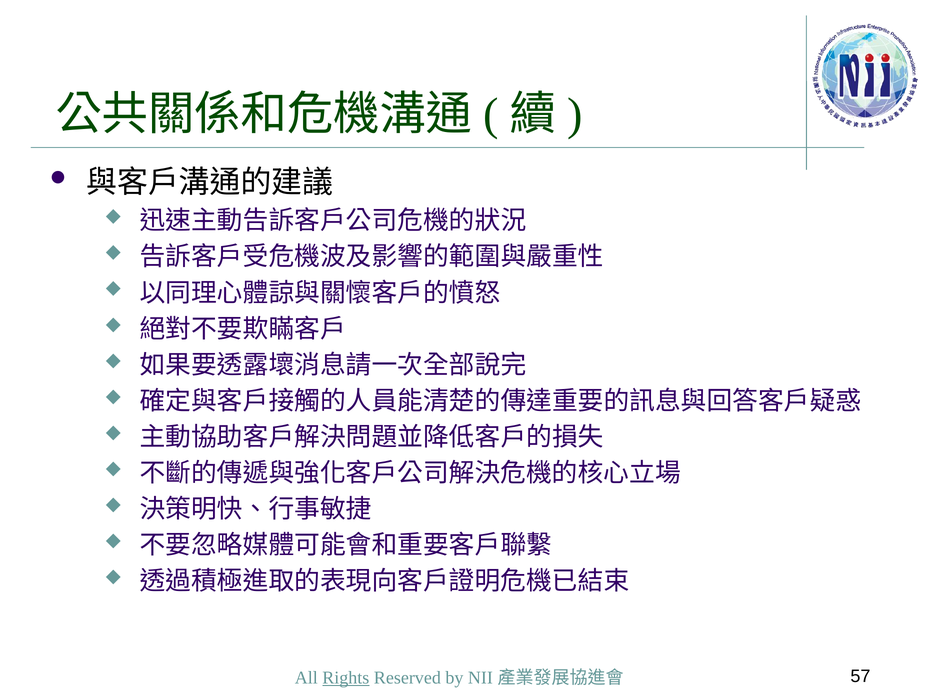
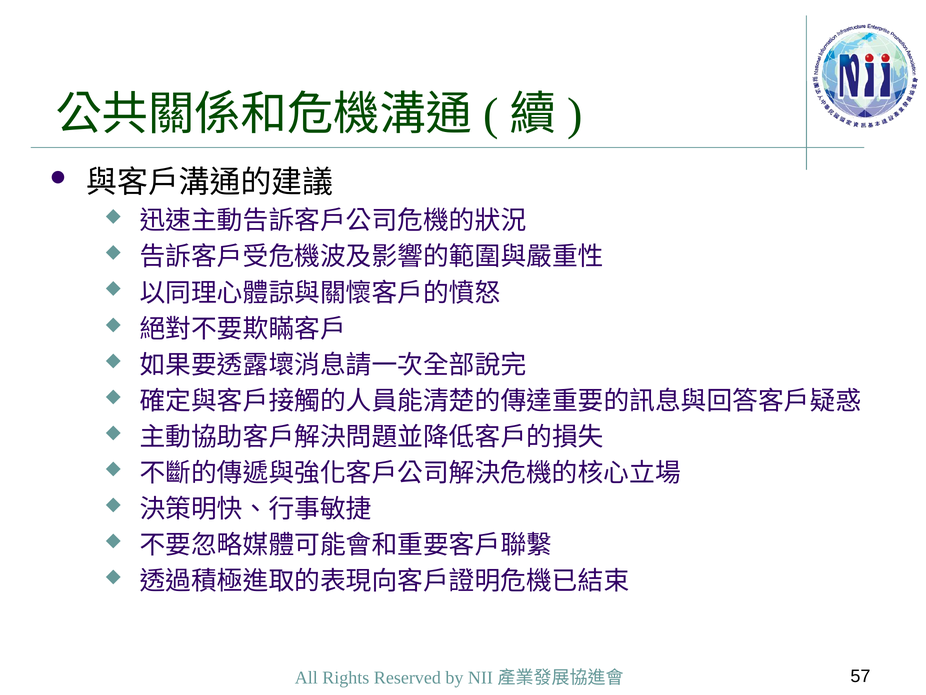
Rights underline: present -> none
